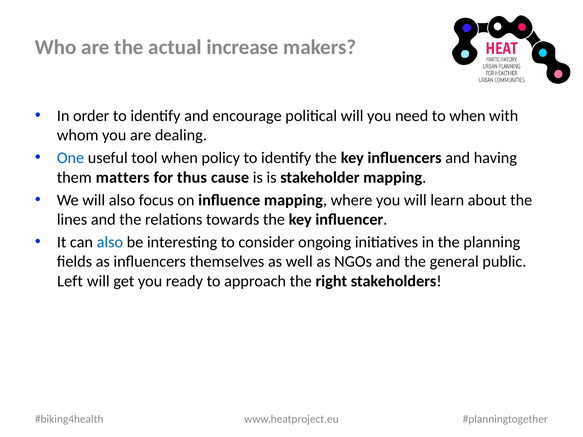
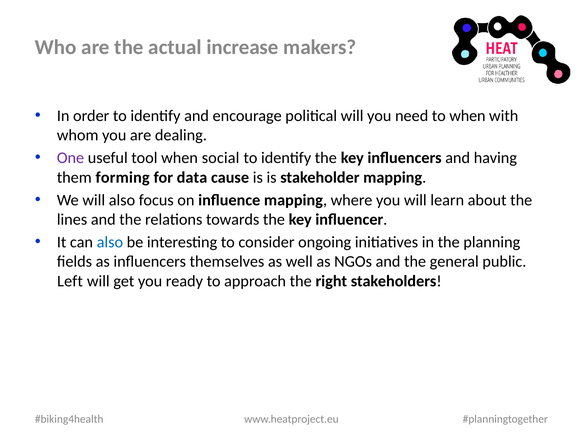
One colour: blue -> purple
policy: policy -> social
matters: matters -> forming
thus: thus -> data
